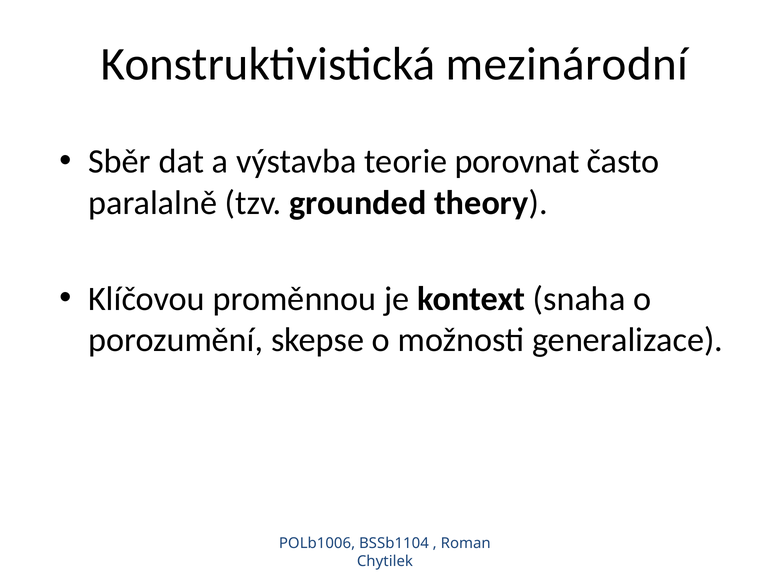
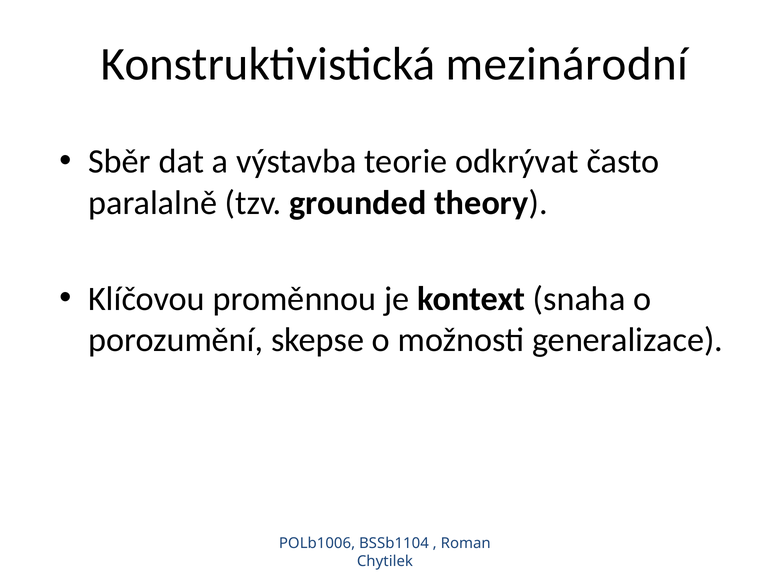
porovnat: porovnat -> odkrývat
